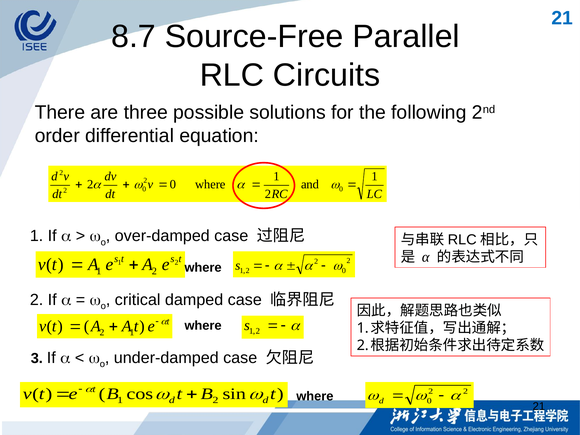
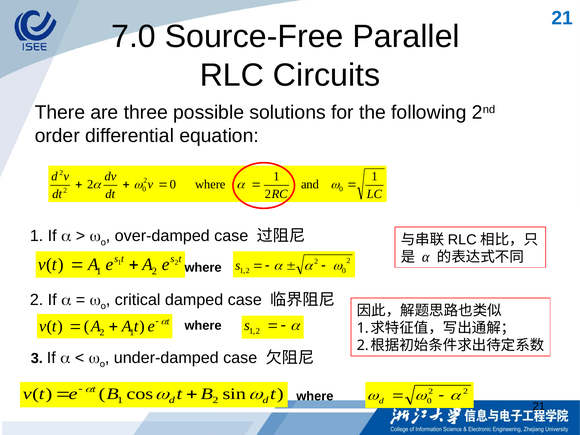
8.7: 8.7 -> 7.0
